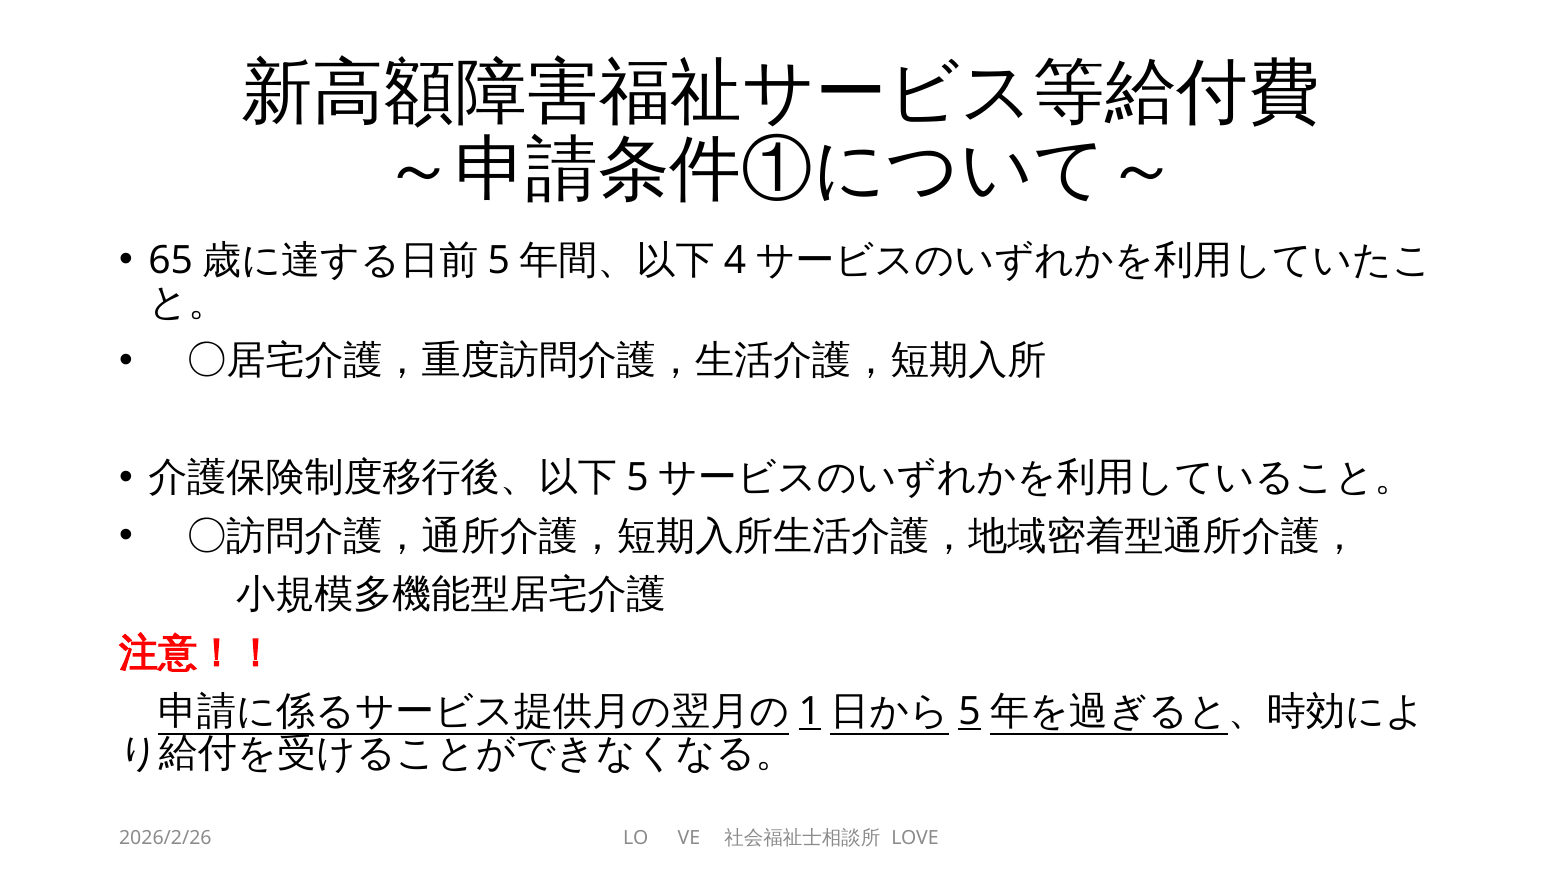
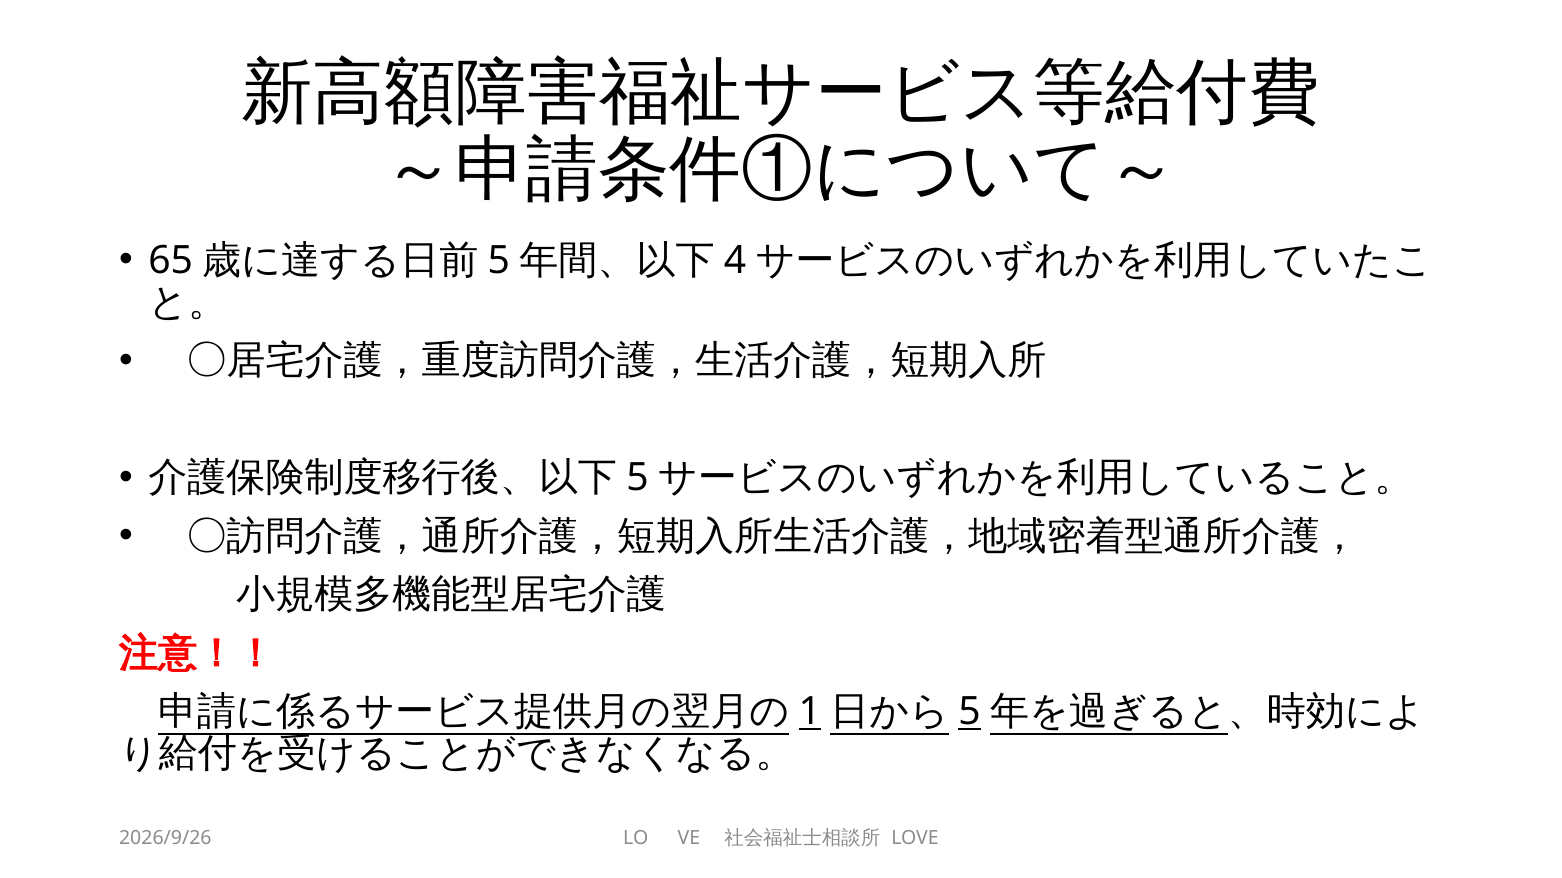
2026/2/26: 2026/2/26 -> 2026/9/26
